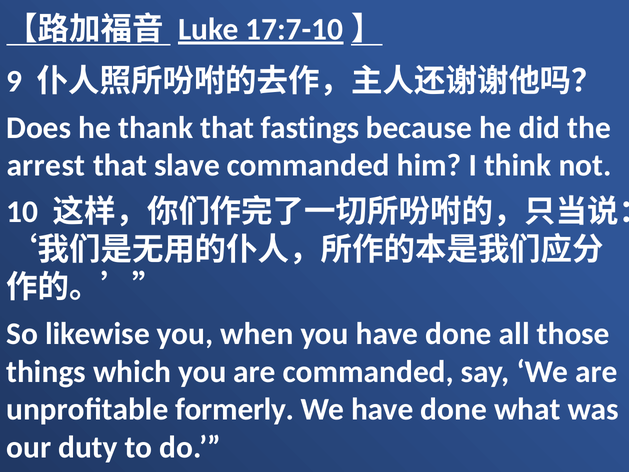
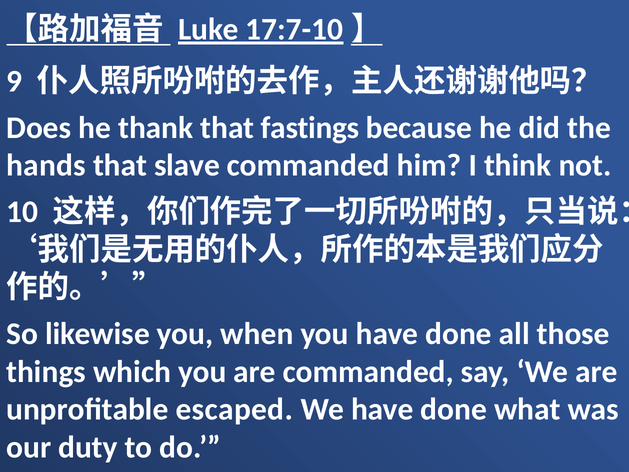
arrest: arrest -> hands
formerly: formerly -> escaped
